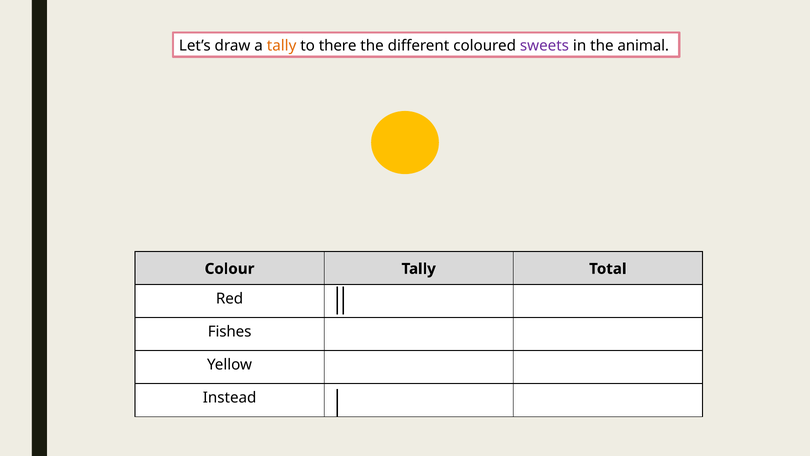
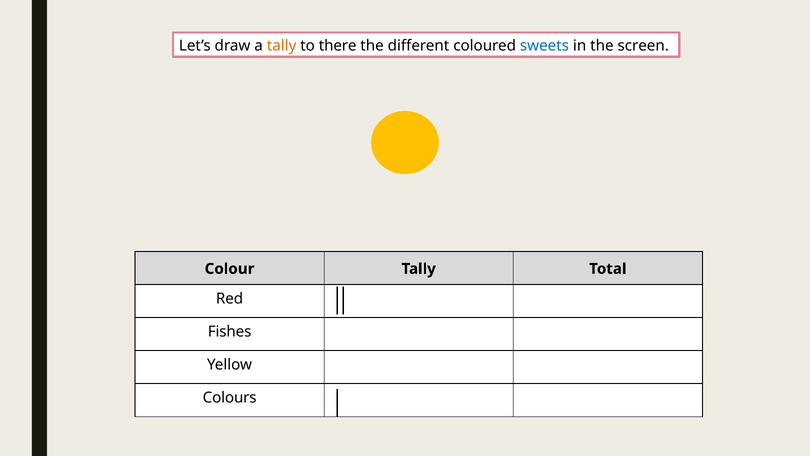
sweets colour: purple -> blue
animal: animal -> screen
Instead: Instead -> Colours
